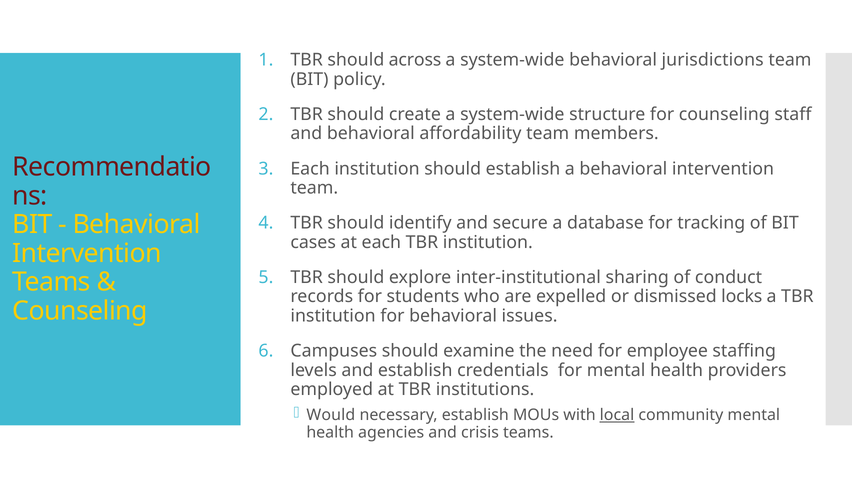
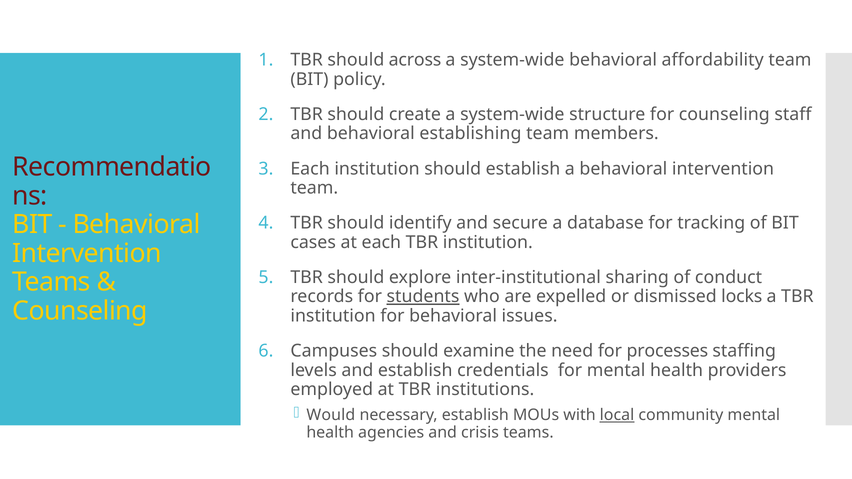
jurisdictions: jurisdictions -> affordability
affordability: affordability -> establishing
students underline: none -> present
employee: employee -> processes
